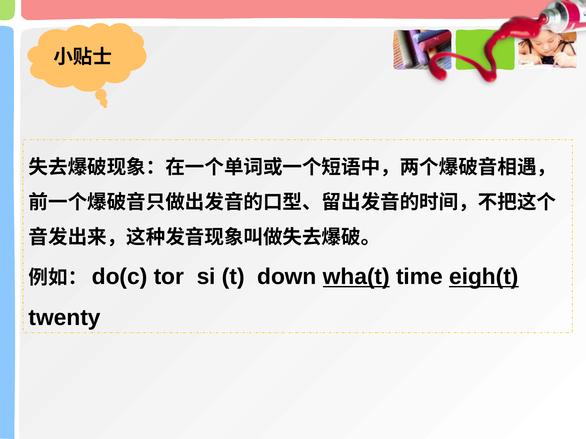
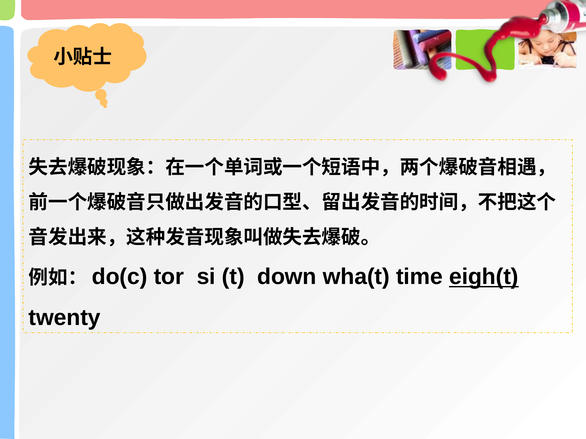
wha(t underline: present -> none
